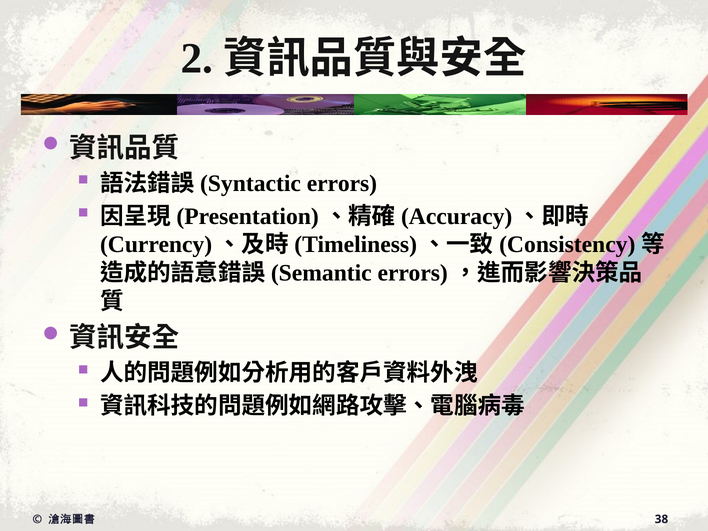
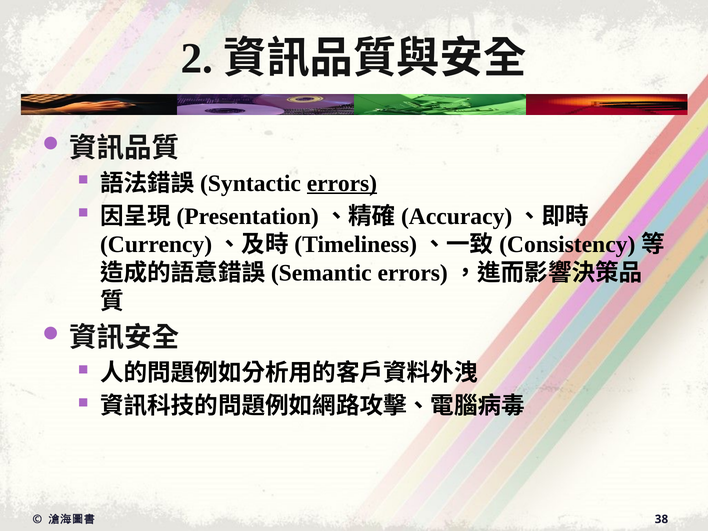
errors underline: none -> present
